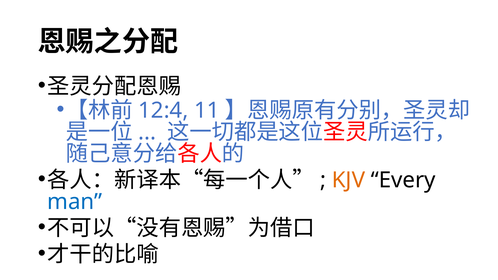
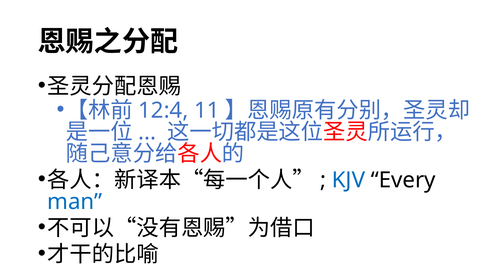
KJV colour: orange -> blue
